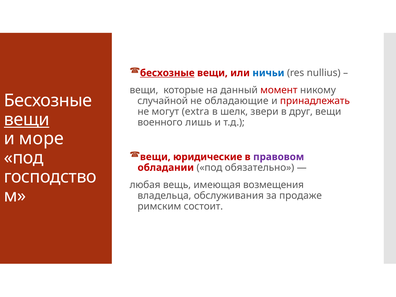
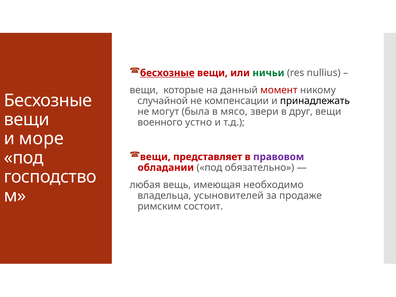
ничьи colour: blue -> green
обладающие: обладающие -> компенсации
принадлежать colour: red -> black
extra: extra -> была
шелк: шелк -> мясо
вещи at (27, 120) underline: present -> none
лишь: лишь -> устно
юридические: юридические -> представляет
возмещения: возмещения -> необходимо
обслуживания: обслуживания -> усыновителей
